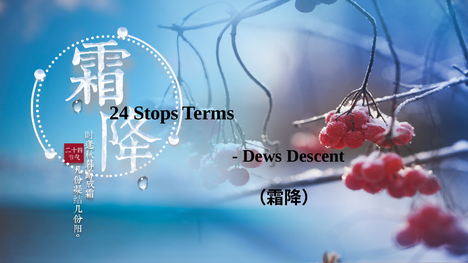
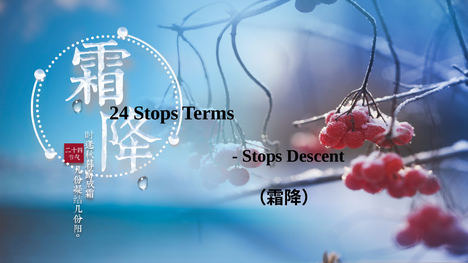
Dews at (262, 156): Dews -> Stops
